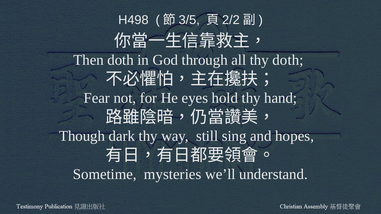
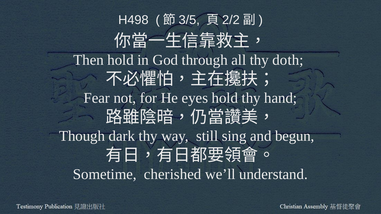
Then doth: doth -> hold
hopes: hopes -> begun
mysteries: mysteries -> cherished
